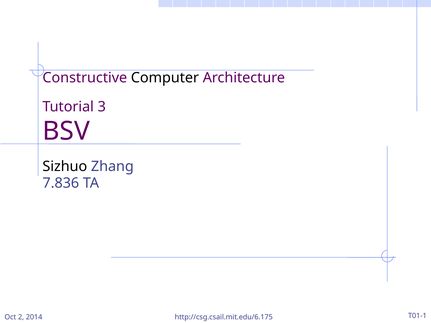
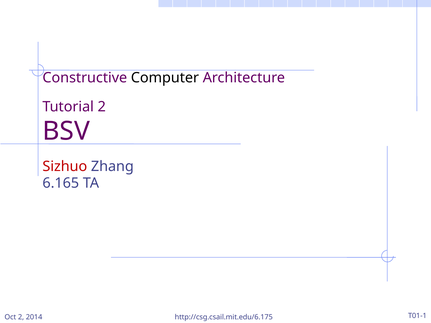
Tutorial 3: 3 -> 2
Sizhuo colour: black -> red
7.836: 7.836 -> 6.165
